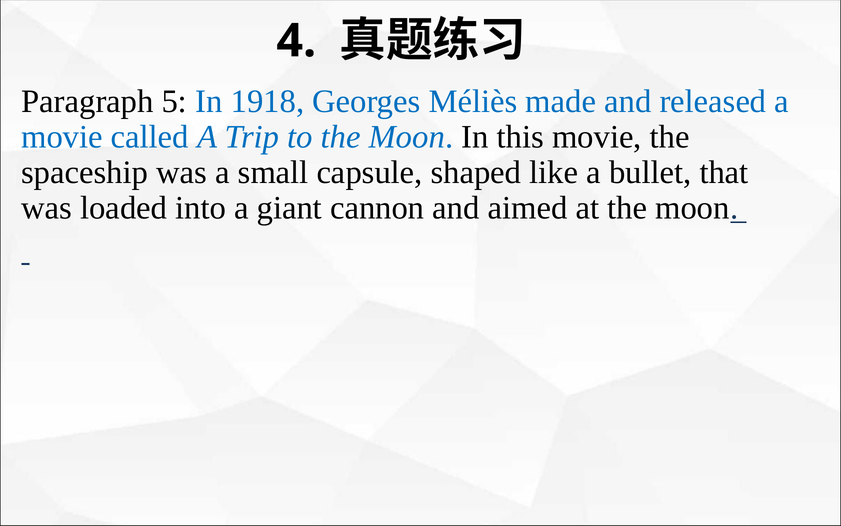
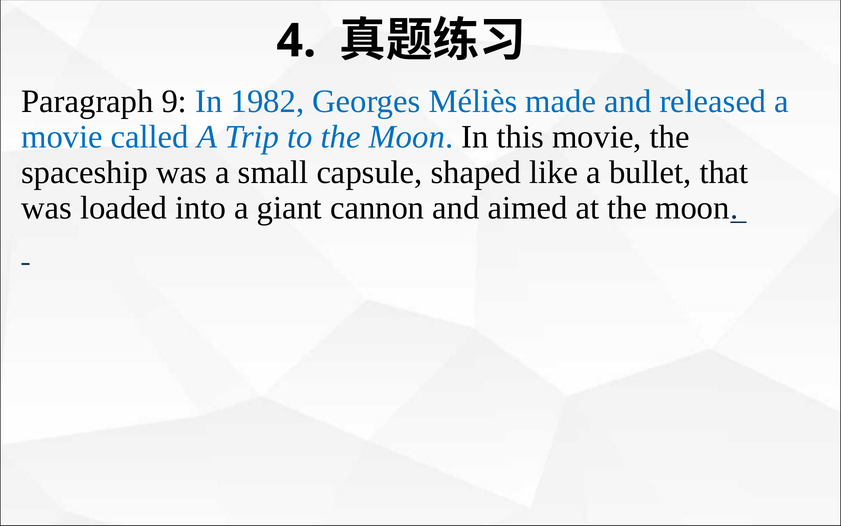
5: 5 -> 9
1918: 1918 -> 1982
